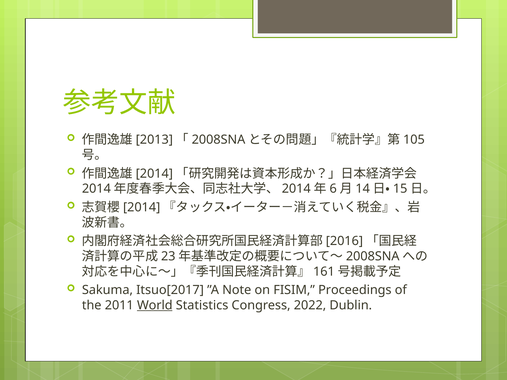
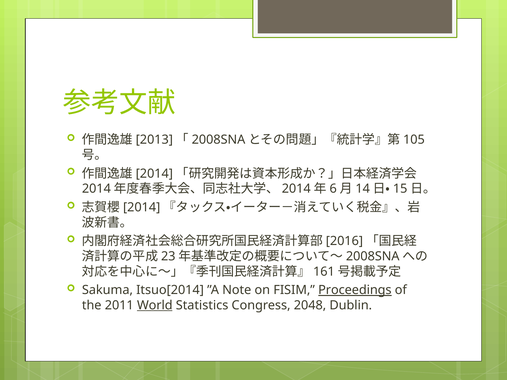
Itsuo[2017: Itsuo[2017 -> Itsuo[2014
Proceedings underline: none -> present
2022: 2022 -> 2048
